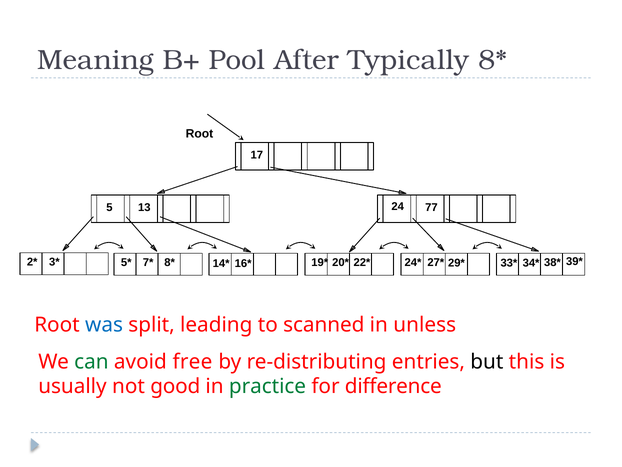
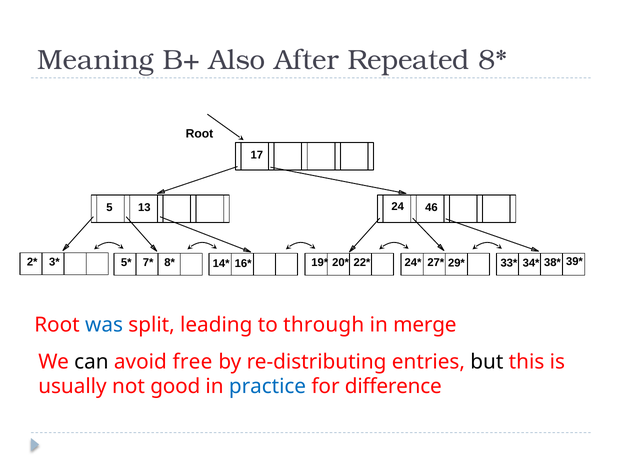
Pool: Pool -> Also
Typically: Typically -> Repeated
77: 77 -> 46
scanned: scanned -> through
unless: unless -> merge
can colour: green -> black
practice colour: green -> blue
